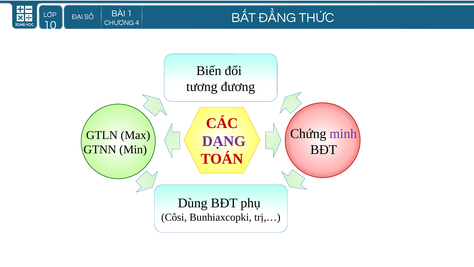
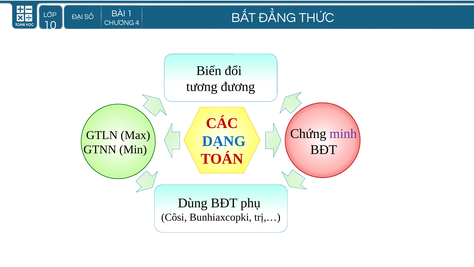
DẠNG colour: purple -> blue
